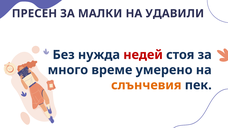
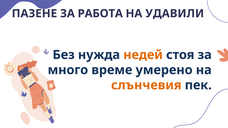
ПРЕСЕН: ПРЕСЕН -> ПАЗЕНЕ
МАЛКИ: МАЛКИ -> РАБОТА
недей colour: red -> orange
